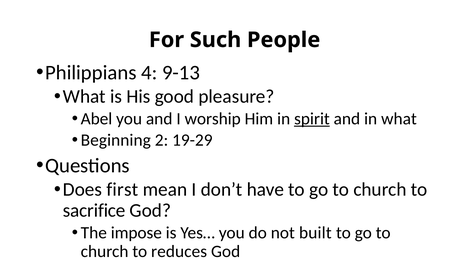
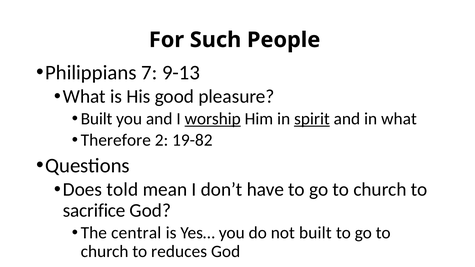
4: 4 -> 7
Abel at (97, 119): Abel -> Built
worship underline: none -> present
Beginning: Beginning -> Therefore
19-29: 19-29 -> 19-82
first: first -> told
impose: impose -> central
